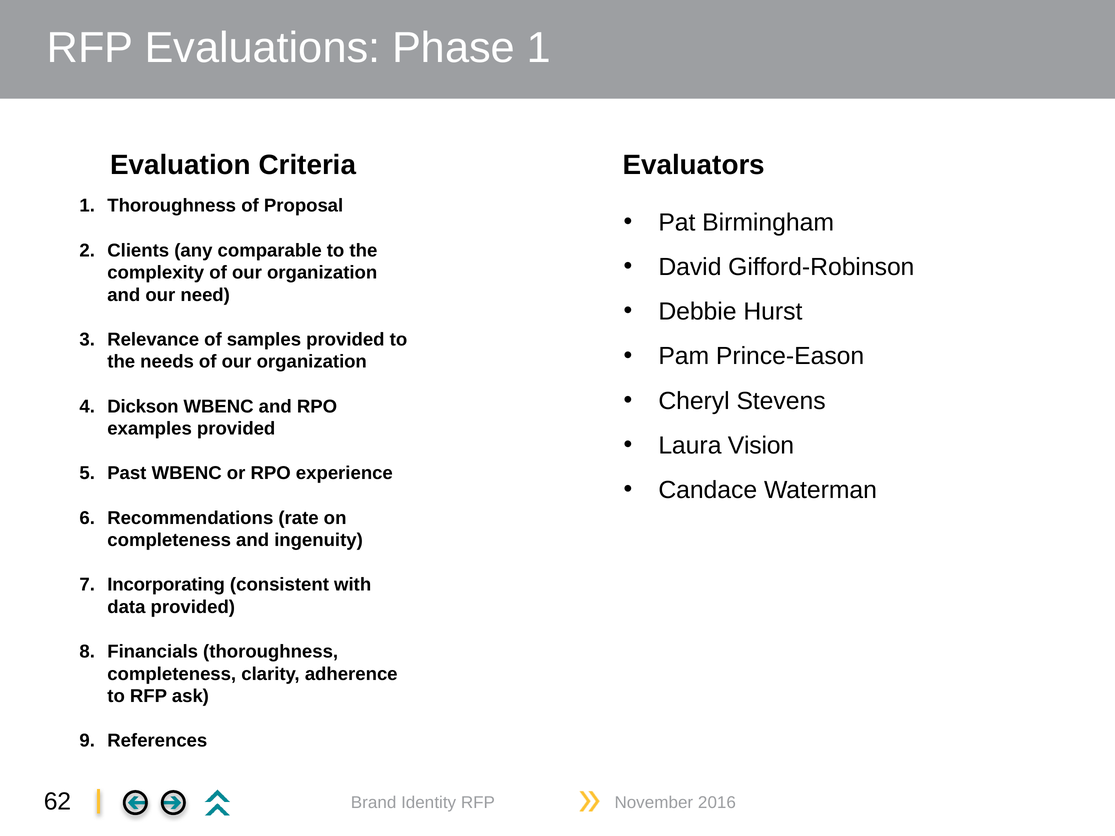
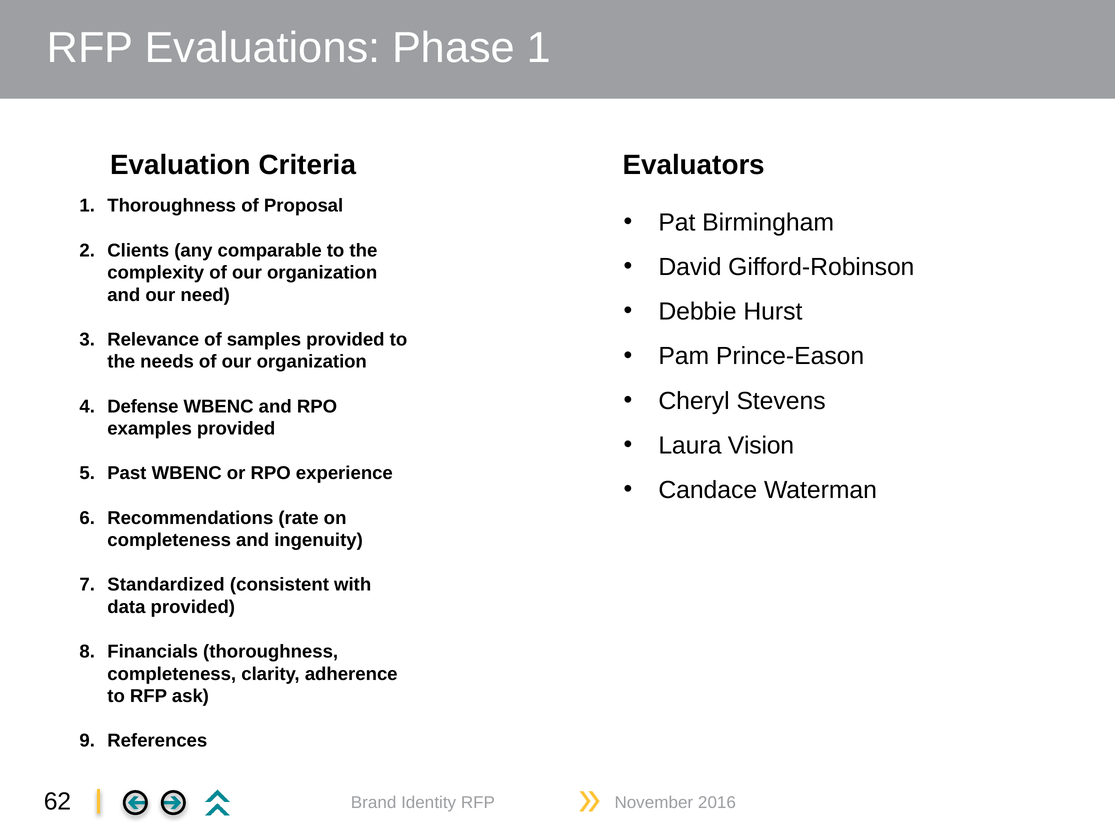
Dickson: Dickson -> Defense
Incorporating: Incorporating -> Standardized
